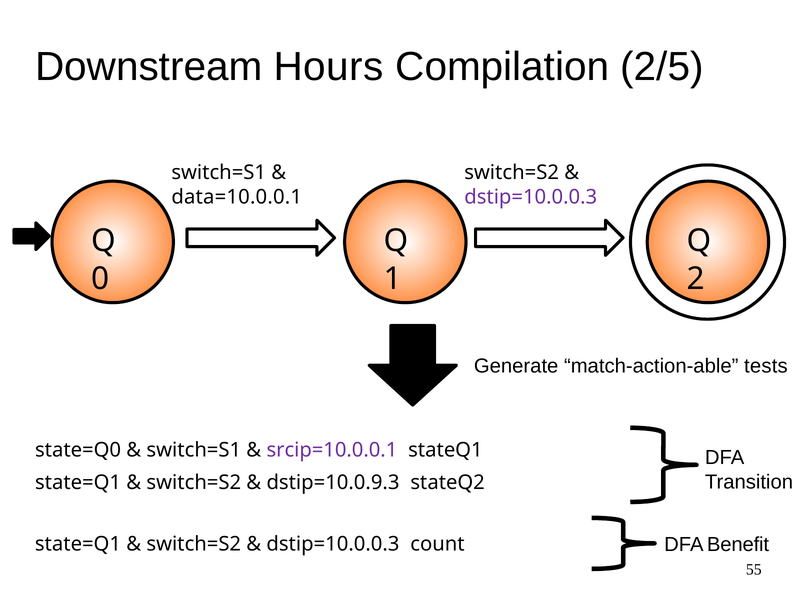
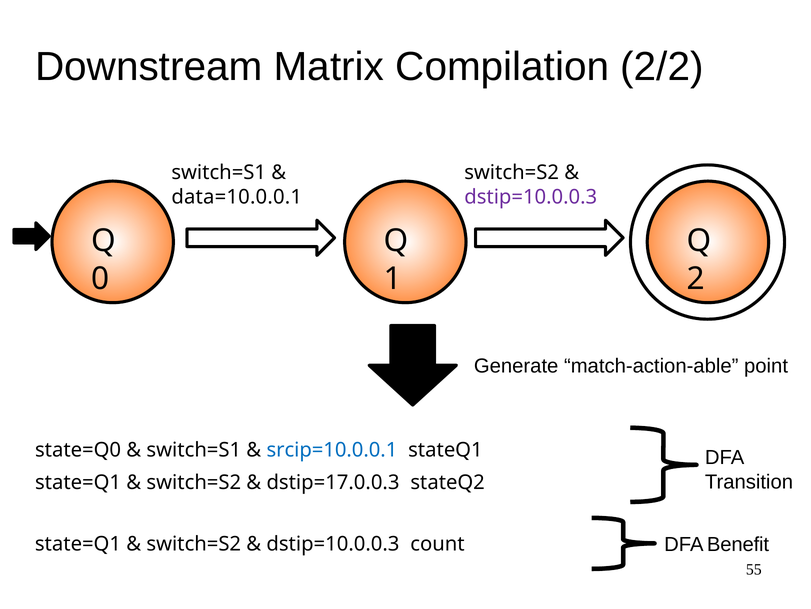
Hours: Hours -> Matrix
2/5: 2/5 -> 2/2
tests: tests -> point
srcip=10.0.0.1 colour: purple -> blue
dstip=10.0.9.3: dstip=10.0.9.3 -> dstip=17.0.0.3
